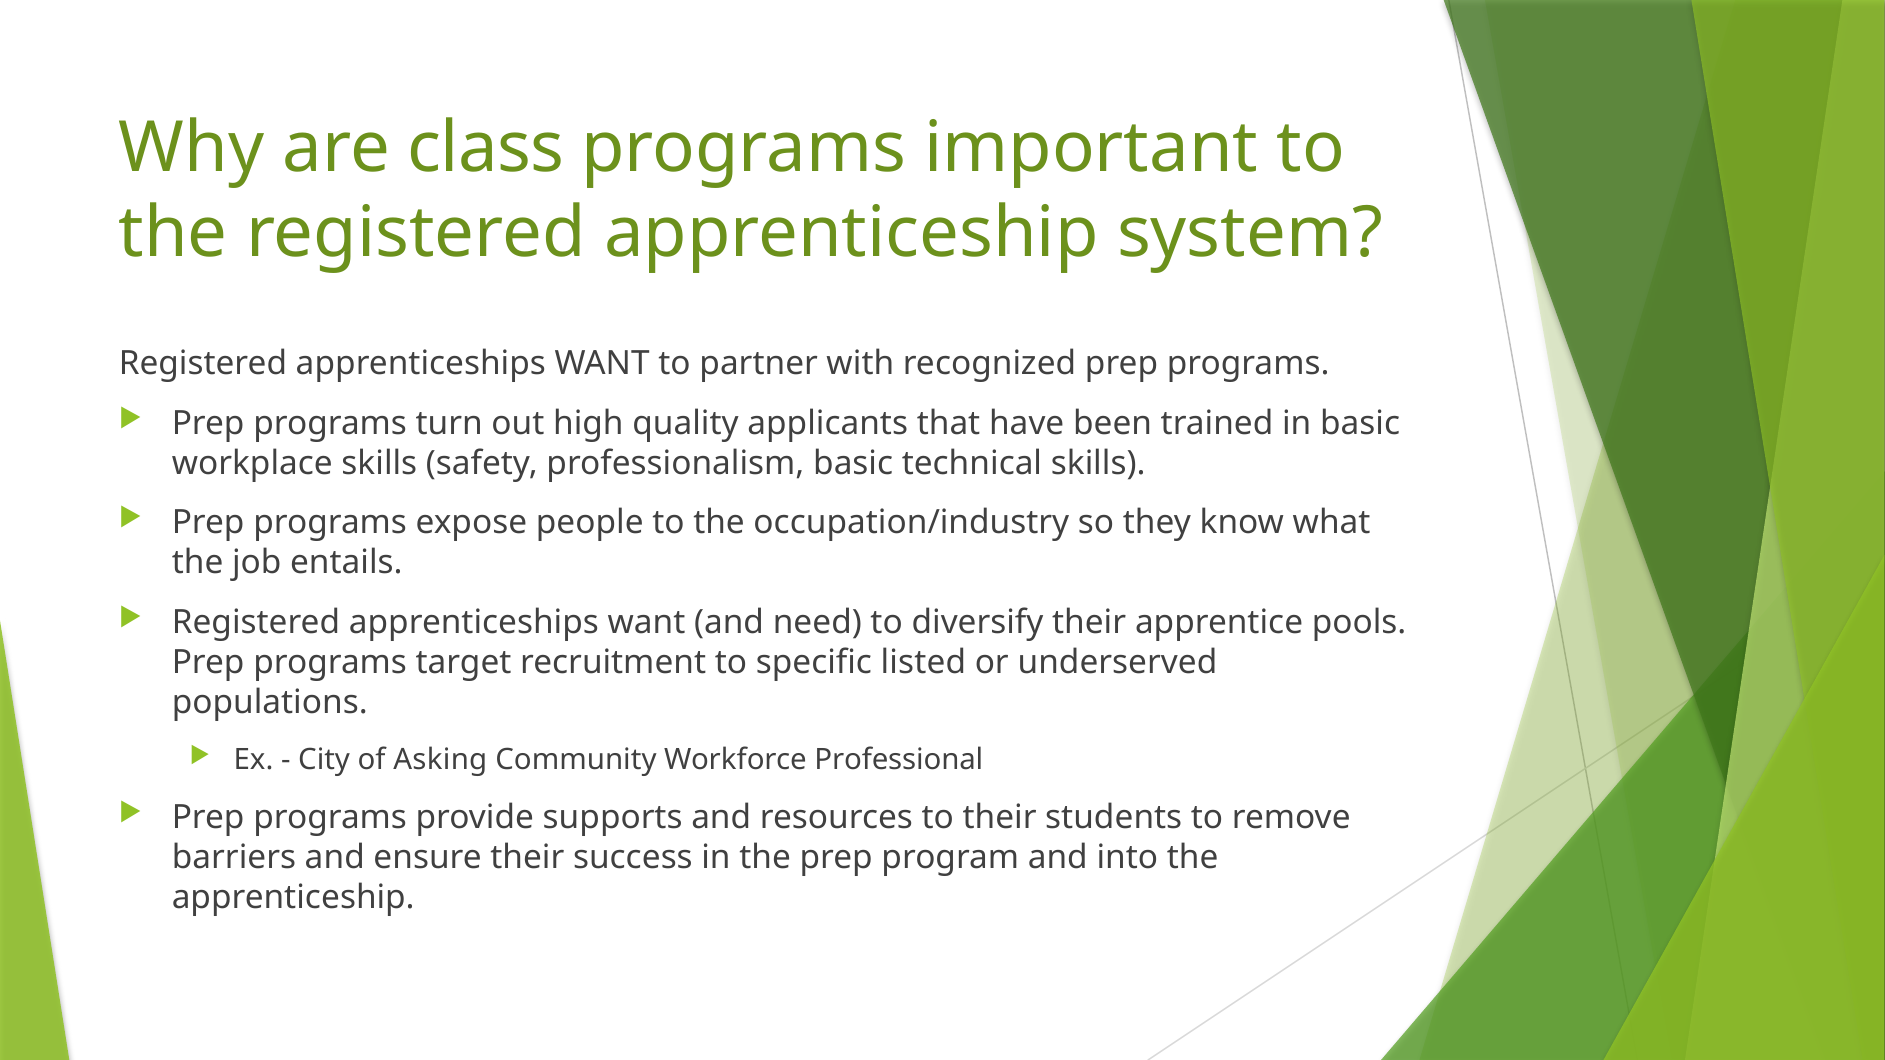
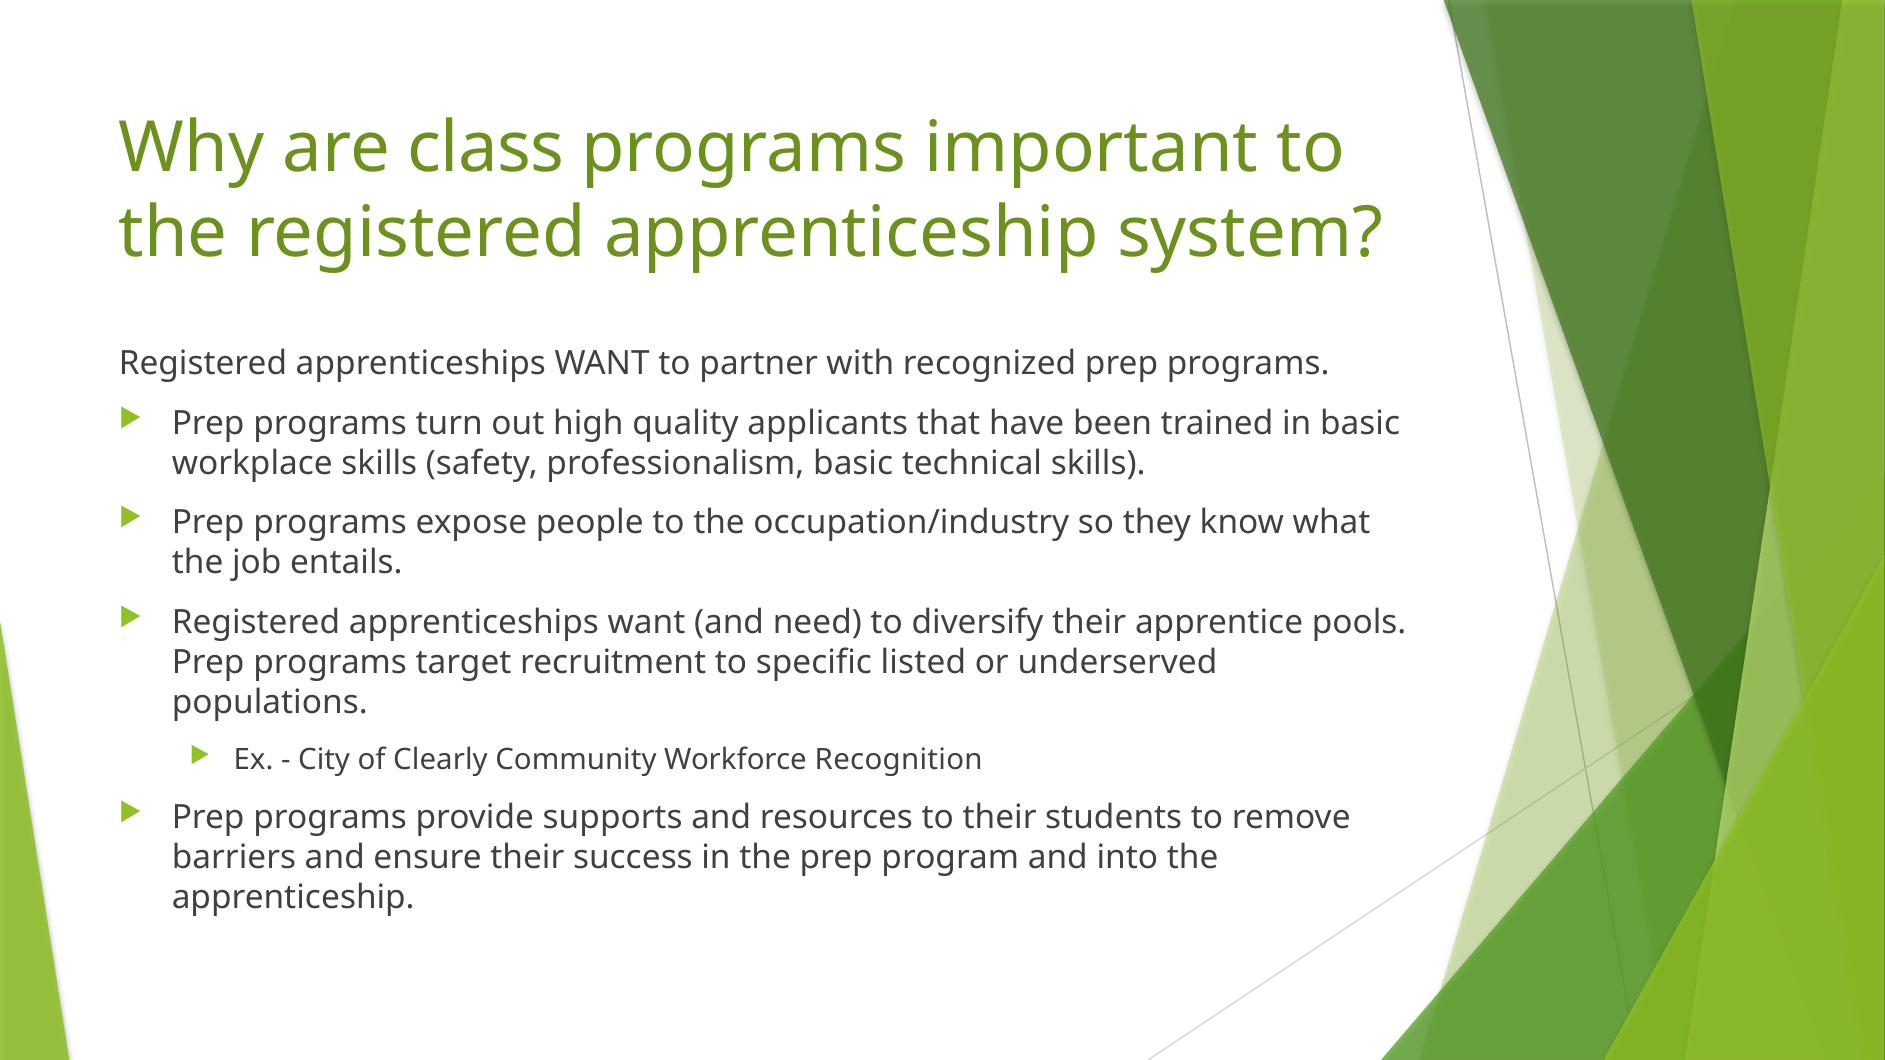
Asking: Asking -> Clearly
Professional: Professional -> Recognition
